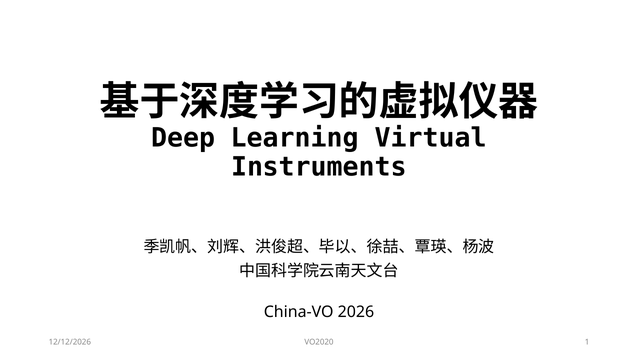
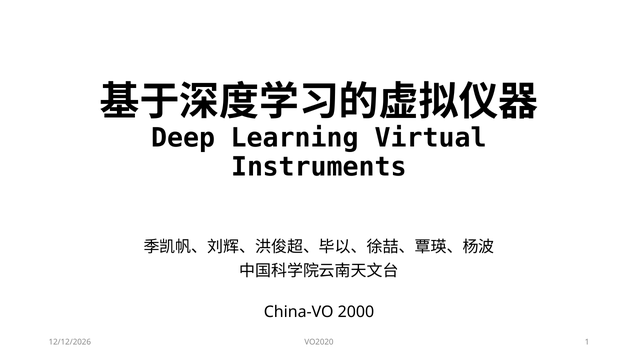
2026: 2026 -> 2000
